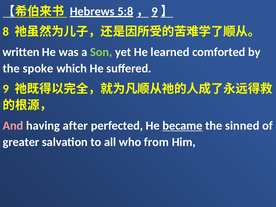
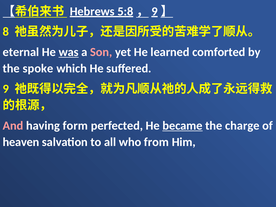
written: written -> eternal
was underline: none -> present
Son colour: light green -> pink
after: after -> form
sinned: sinned -> charge
greater: greater -> heaven
